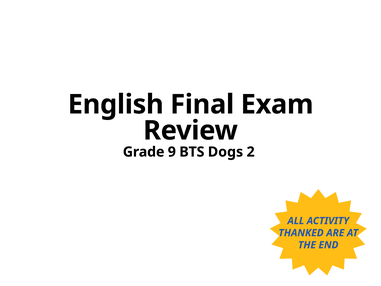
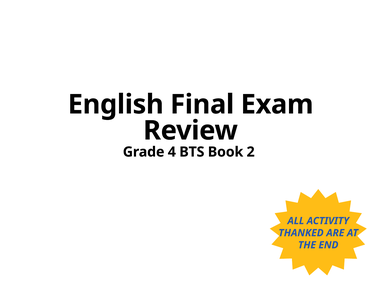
9: 9 -> 4
Dogs: Dogs -> Book
